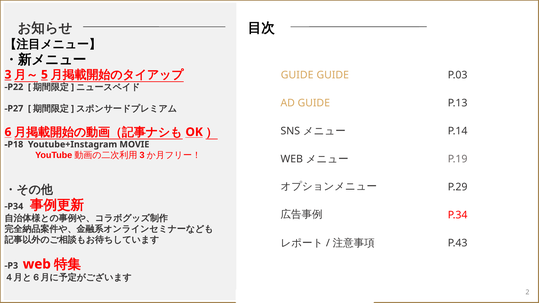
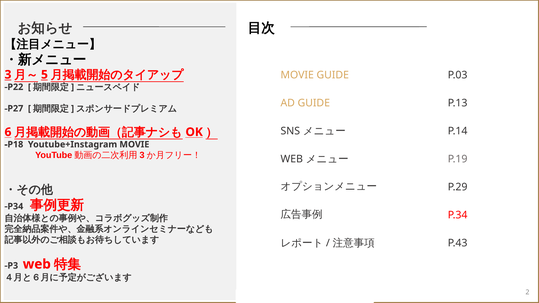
GUIDE at (297, 75): GUIDE -> MOVIE
